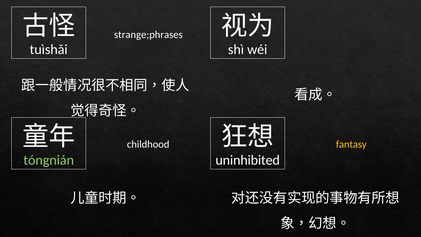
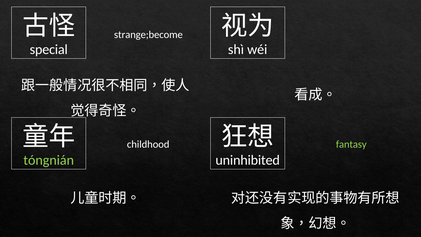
strange;phrases: strange;phrases -> strange;become
tuìshǎi: tuìshǎi -> special
fantasy colour: yellow -> light green
